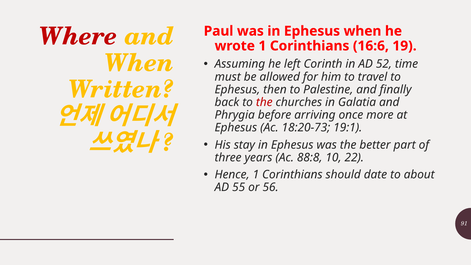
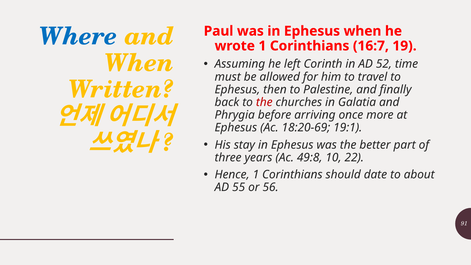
Where colour: red -> blue
16:6: 16:6 -> 16:7
18:20-73: 18:20-73 -> 18:20-69
88:8: 88:8 -> 49:8
